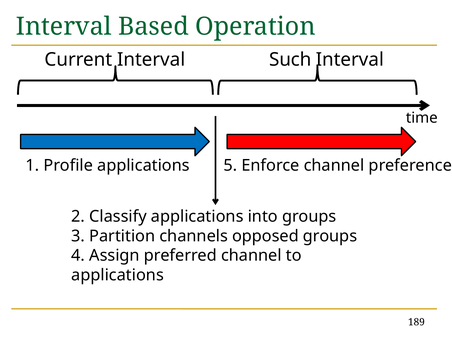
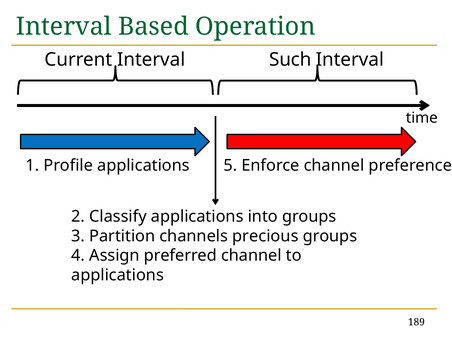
opposed: opposed -> precious
